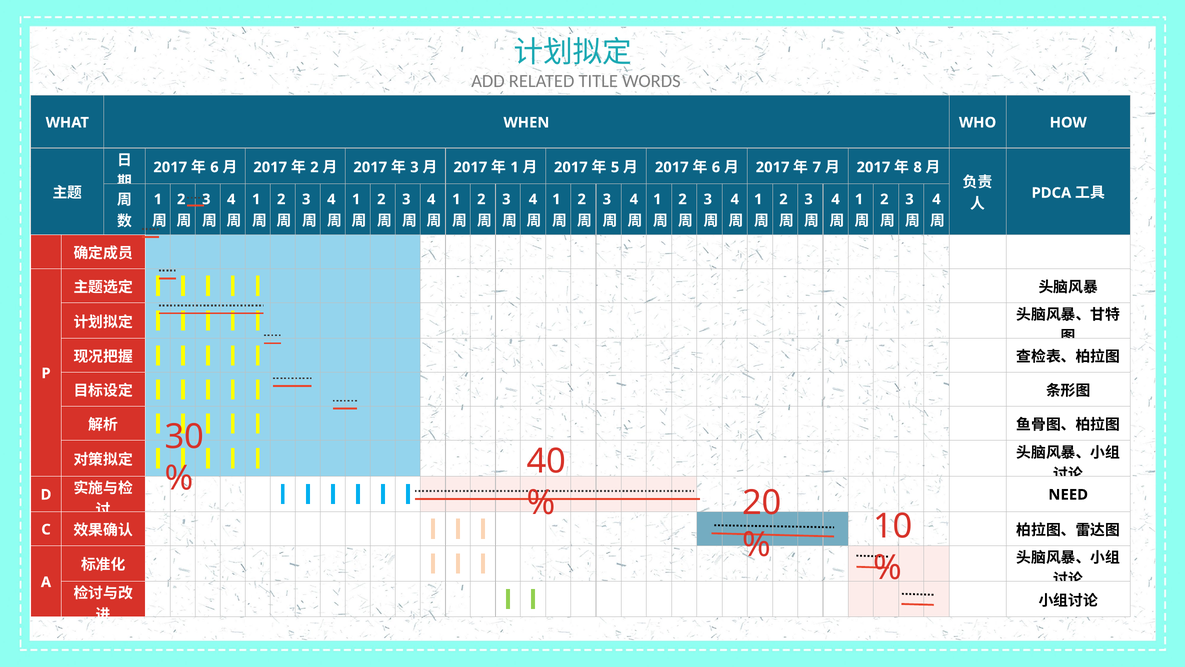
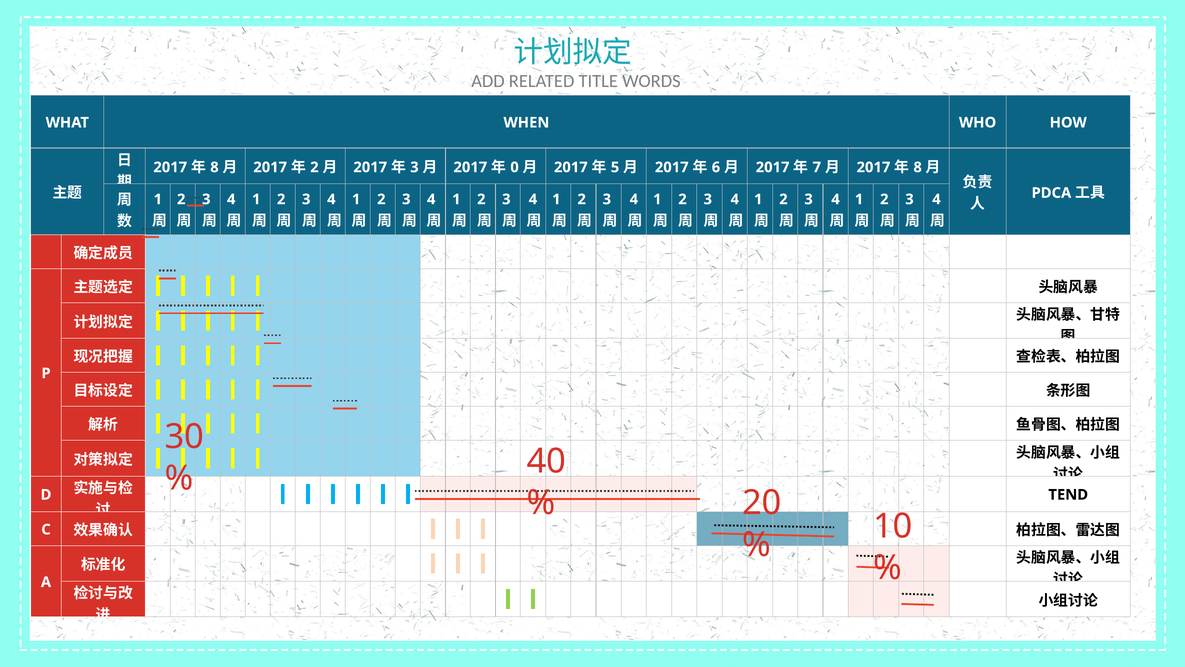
6 at (214, 167): 6 -> 8
1 at (515, 167): 1 -> 0
NEED: NEED -> TEND
